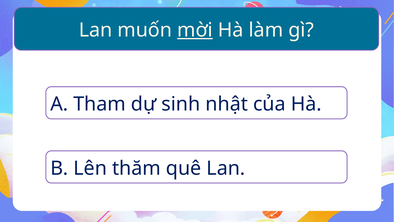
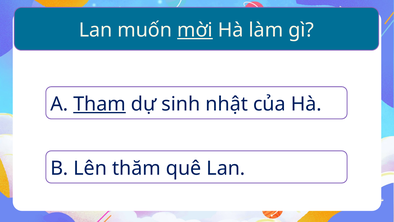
Tham underline: none -> present
